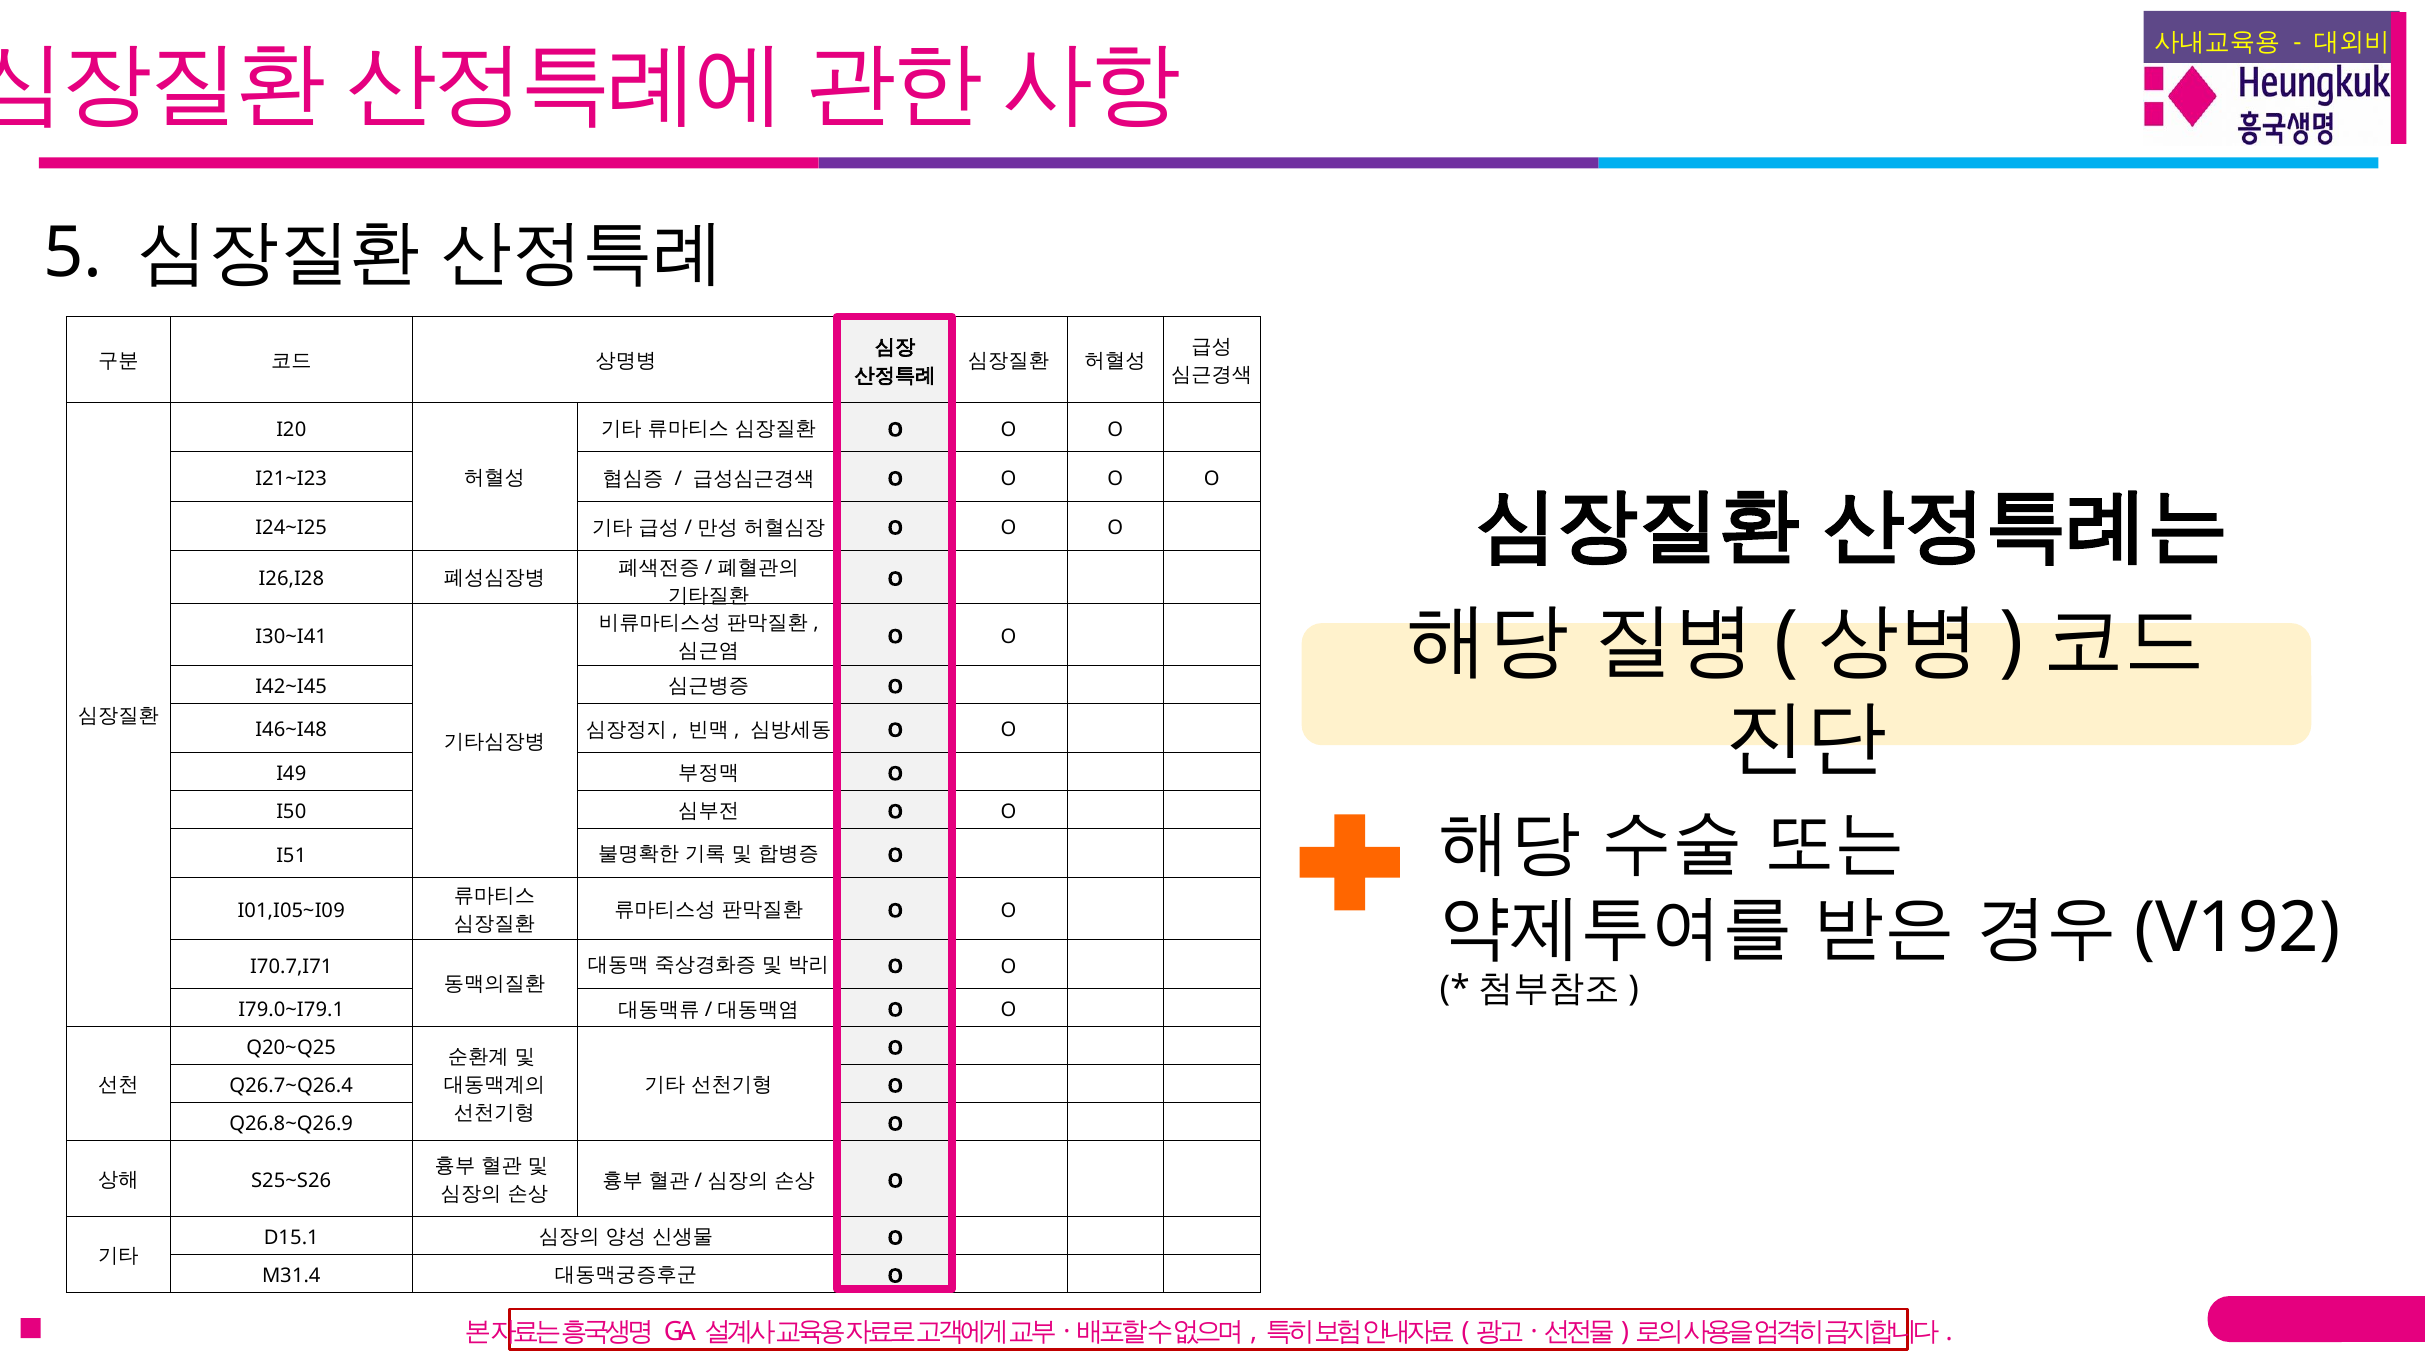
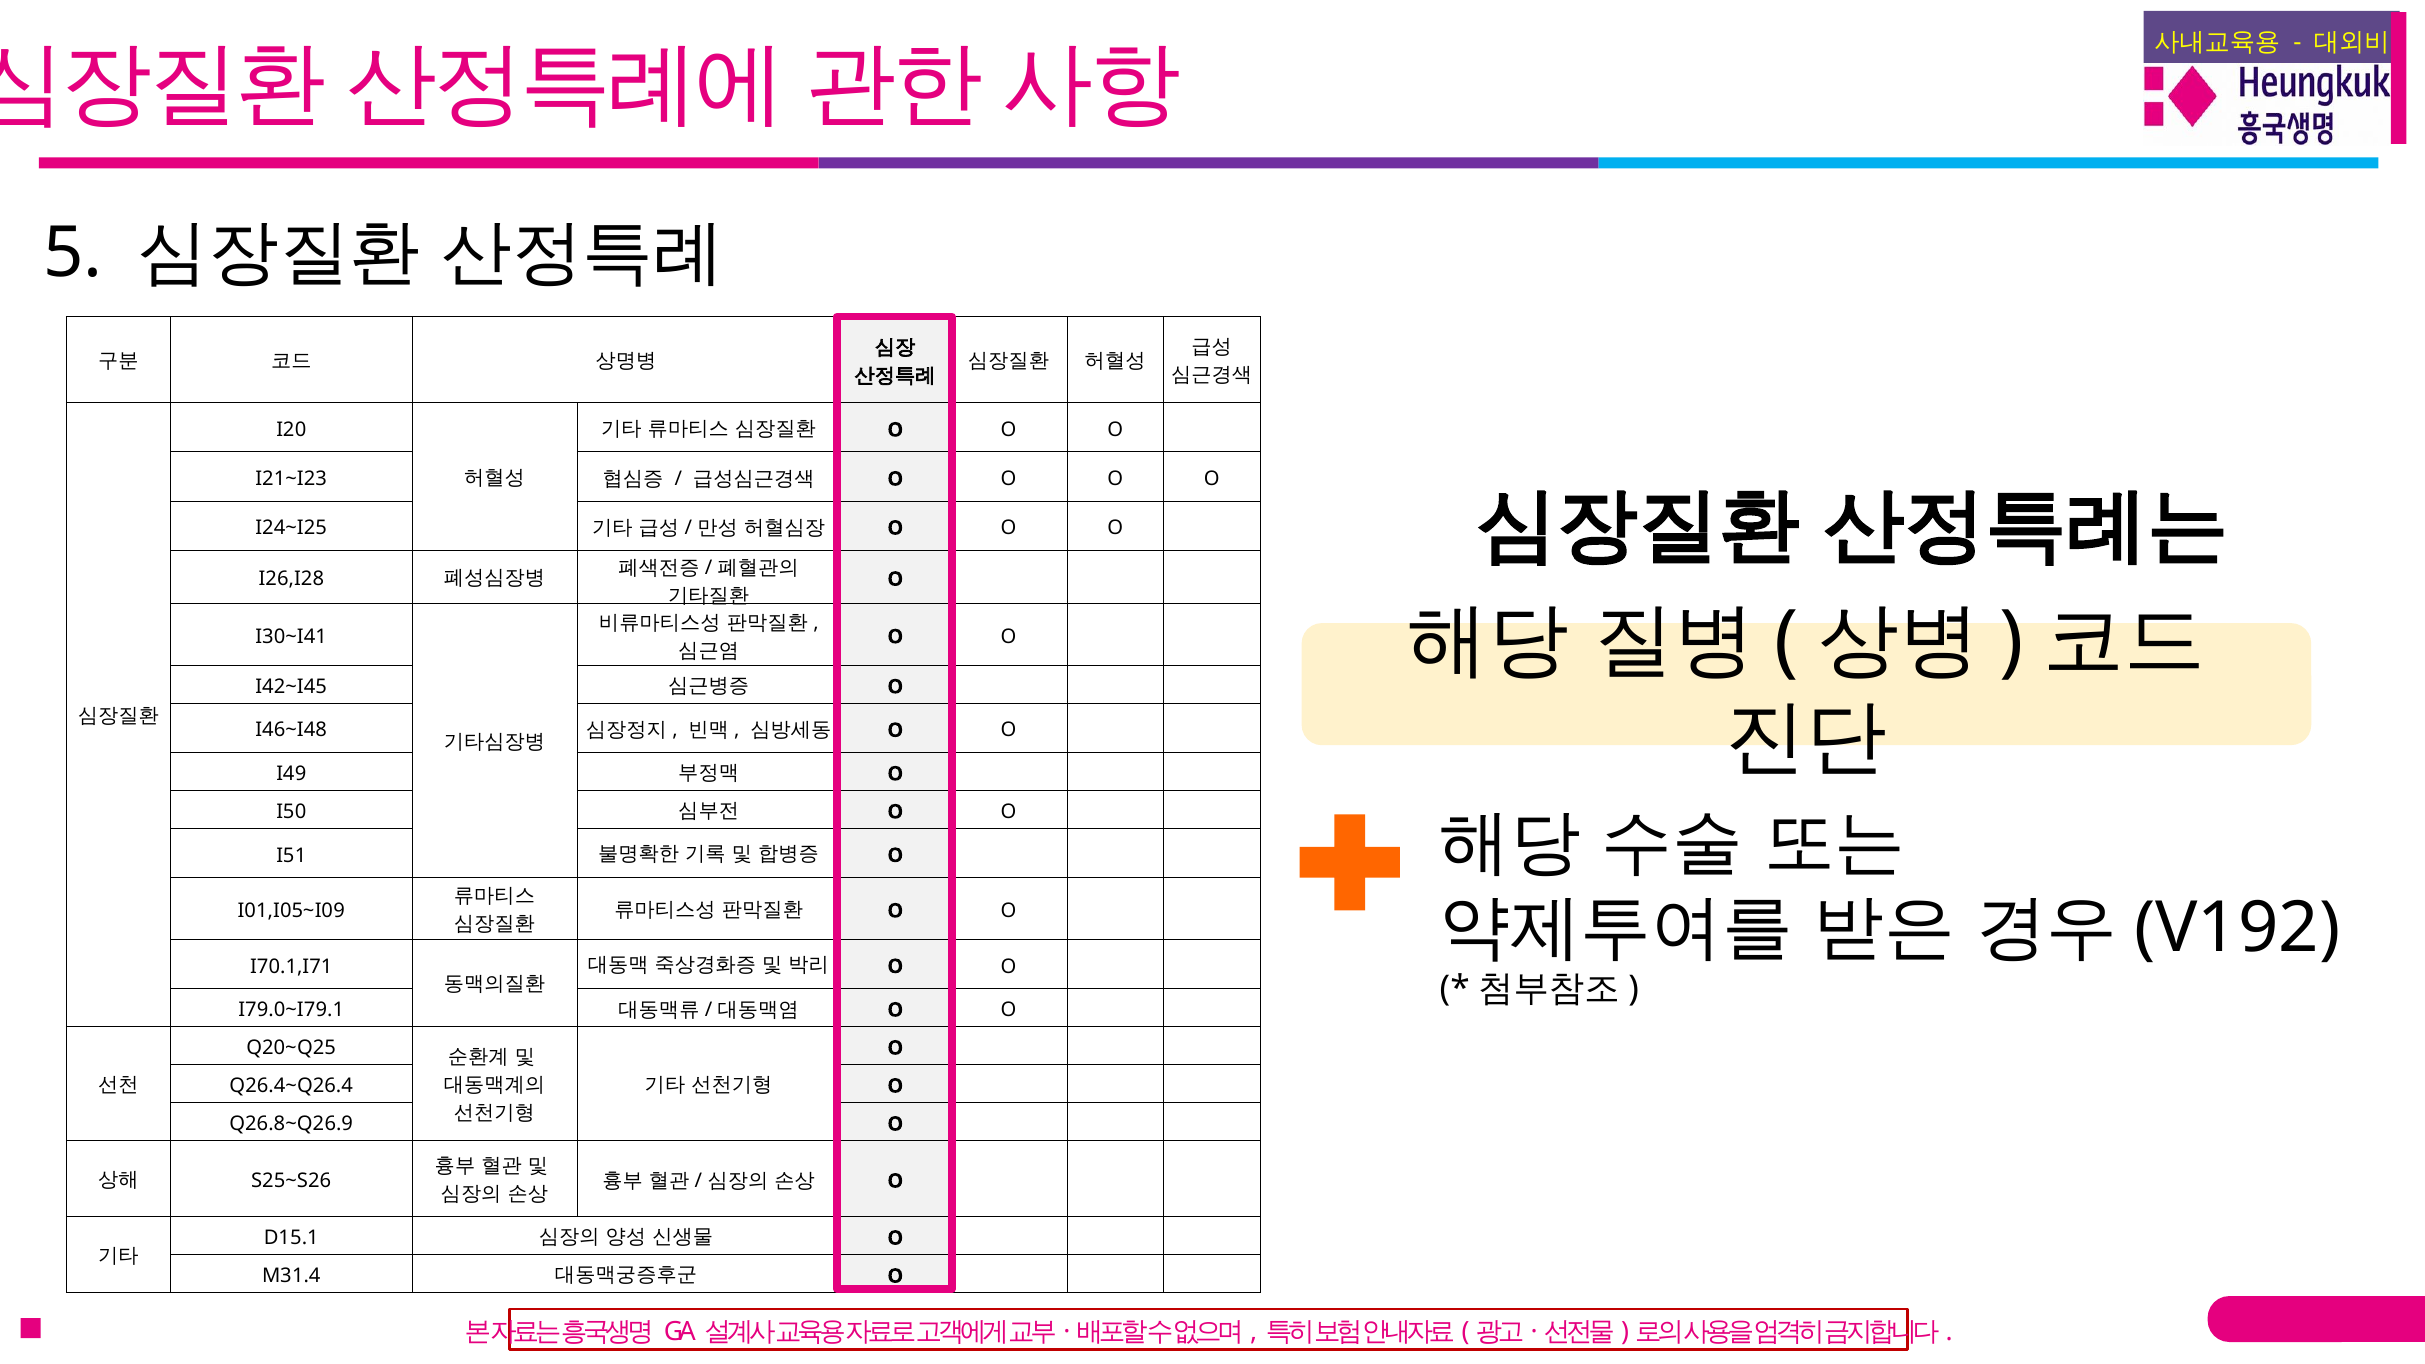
I70.7,I71: I70.7,I71 -> I70.1,I71
Q26.7~Q26.4: Q26.7~Q26.4 -> Q26.4~Q26.4
